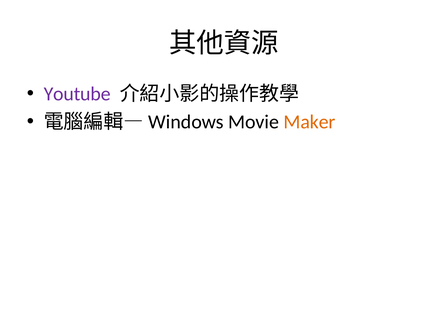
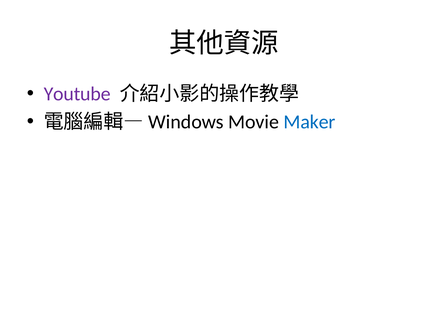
Maker colour: orange -> blue
